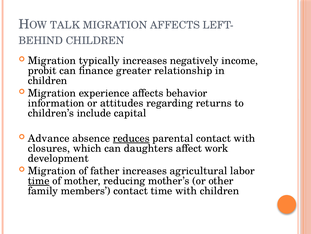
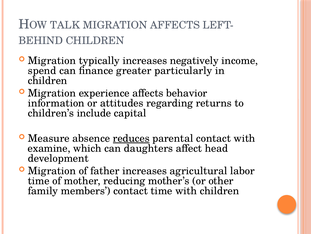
probit: probit -> spend
relationship: relationship -> particularly
Advance: Advance -> Measure
closures: closures -> examine
work: work -> head
time at (39, 180) underline: present -> none
